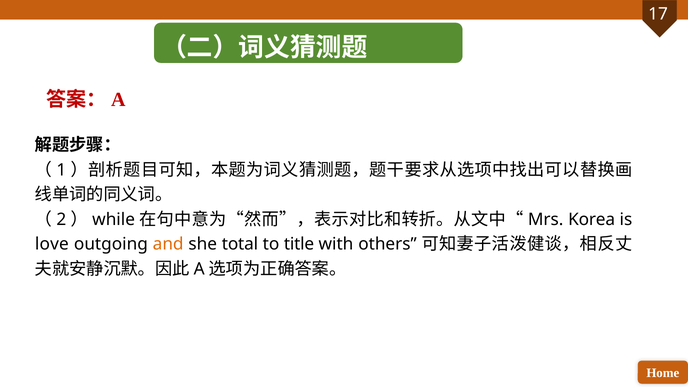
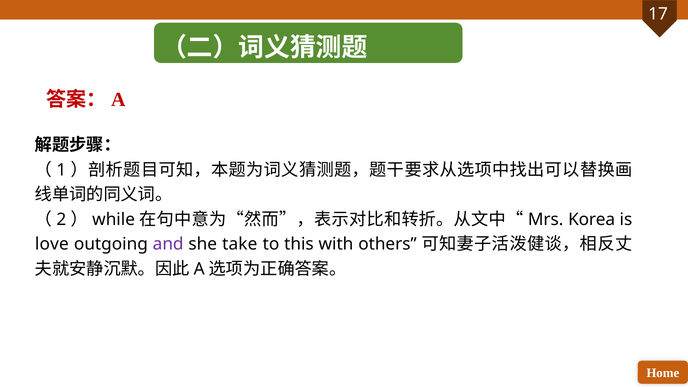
and colour: orange -> purple
total: total -> take
title: title -> this
